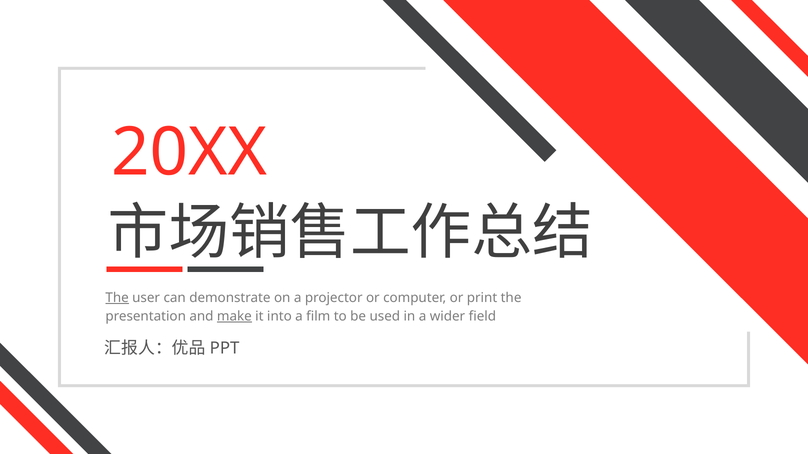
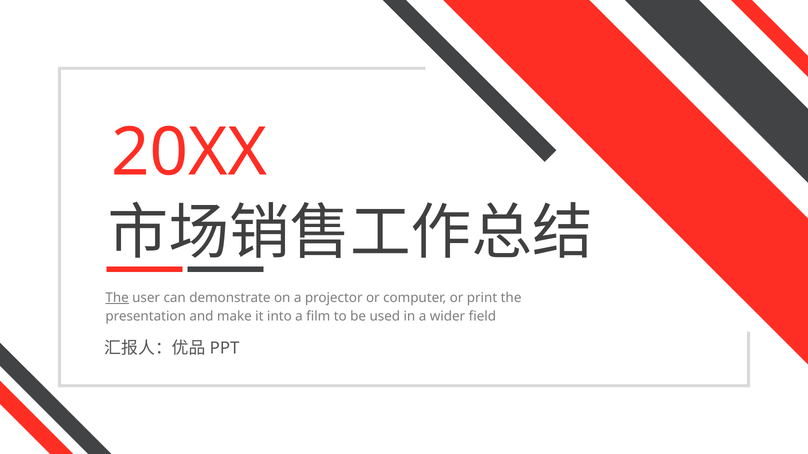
make underline: present -> none
